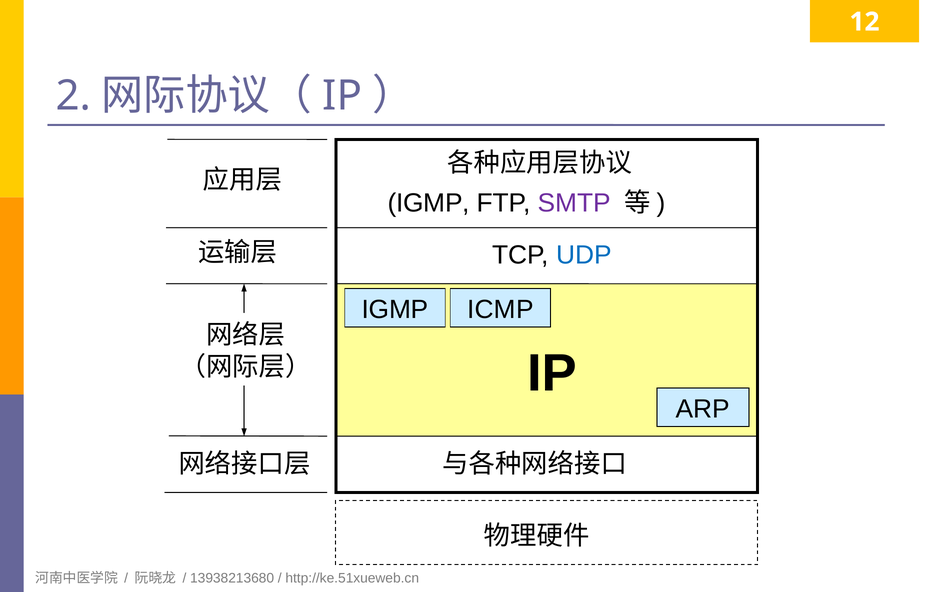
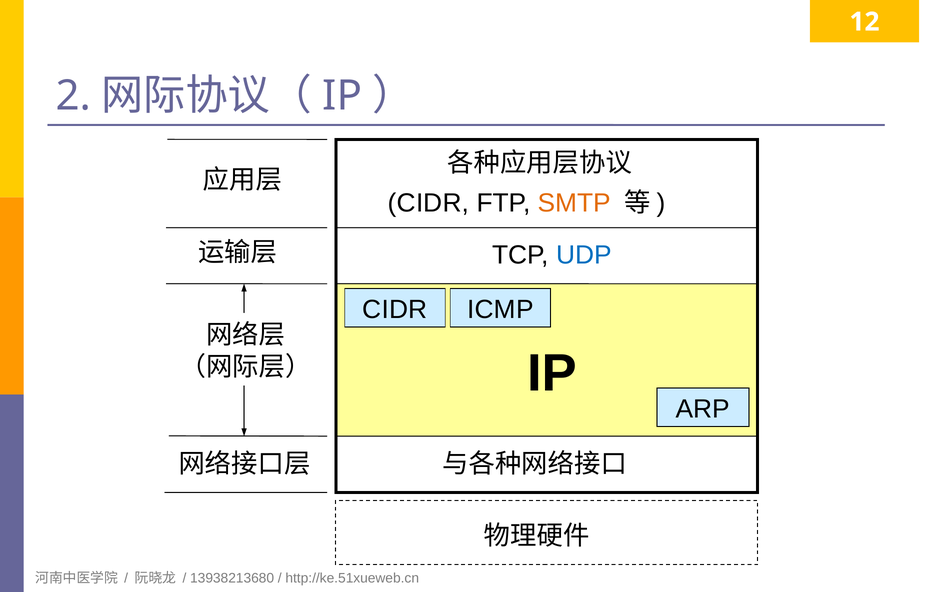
IGMP at (429, 203): IGMP -> CIDR
SMTP colour: purple -> orange
IGMP at (395, 310): IGMP -> CIDR
